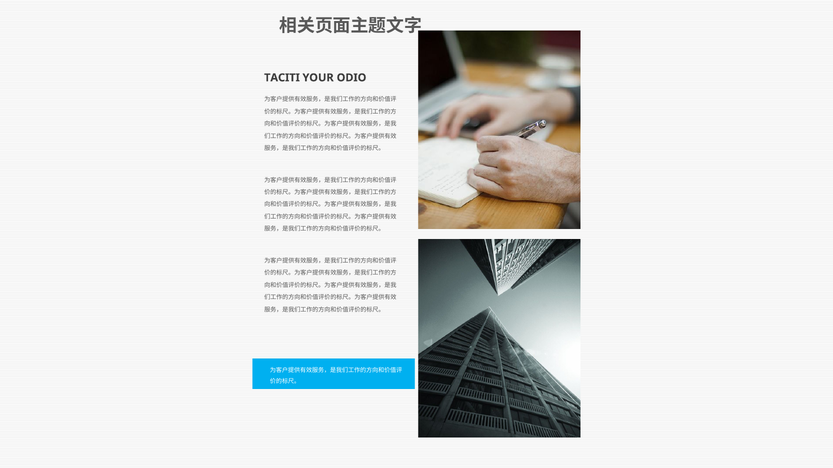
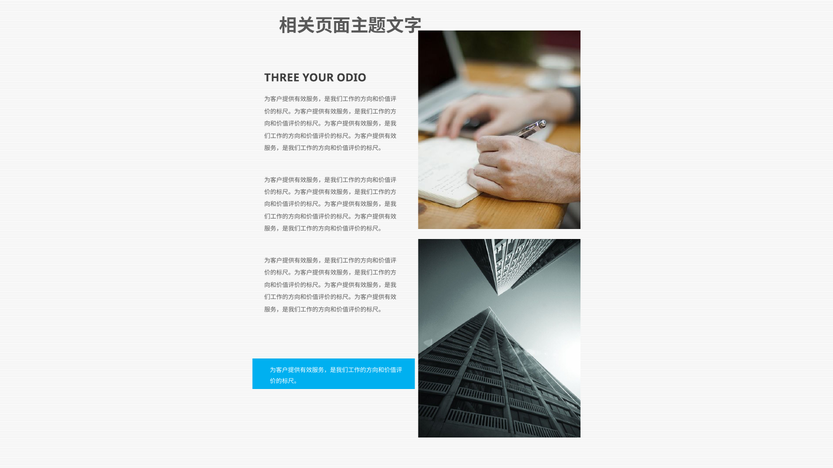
TACITI: TACITI -> THREE
